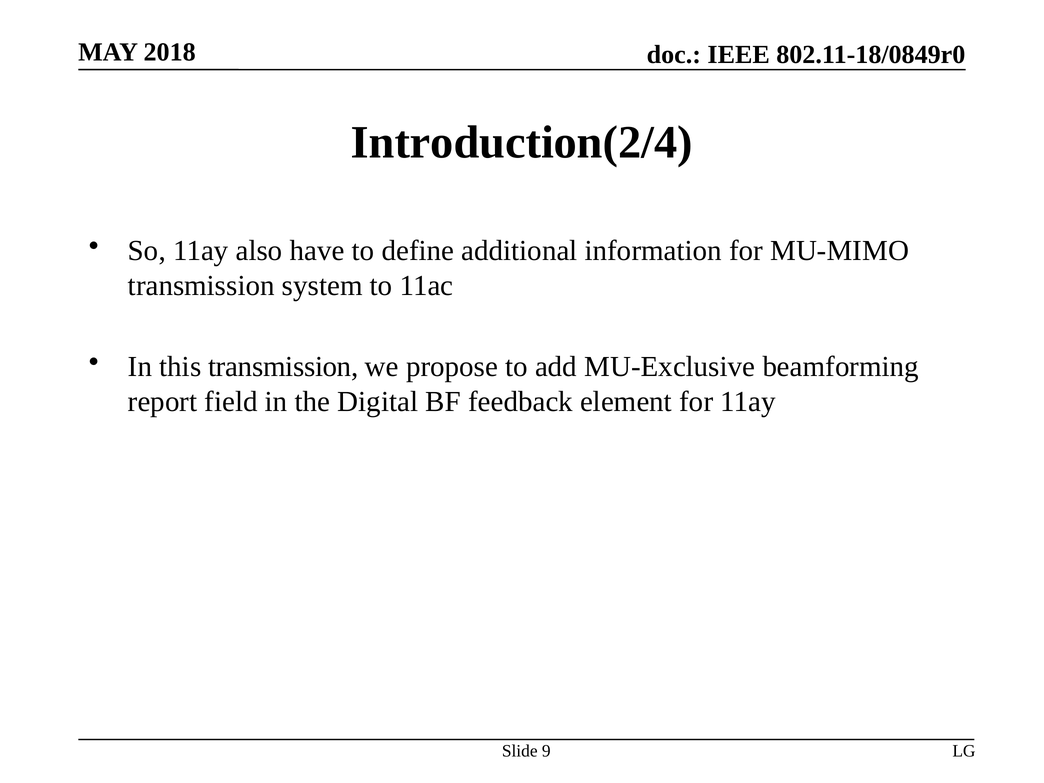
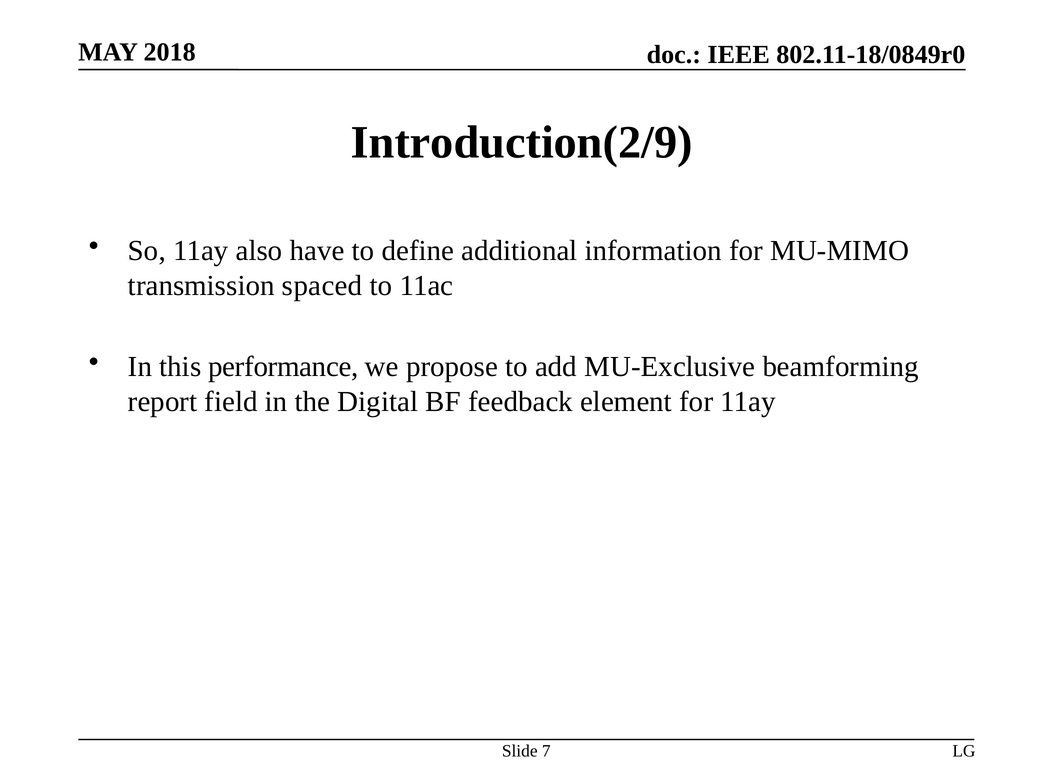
Introduction(2/4: Introduction(2/4 -> Introduction(2/9
system: system -> spaced
this transmission: transmission -> performance
9: 9 -> 7
